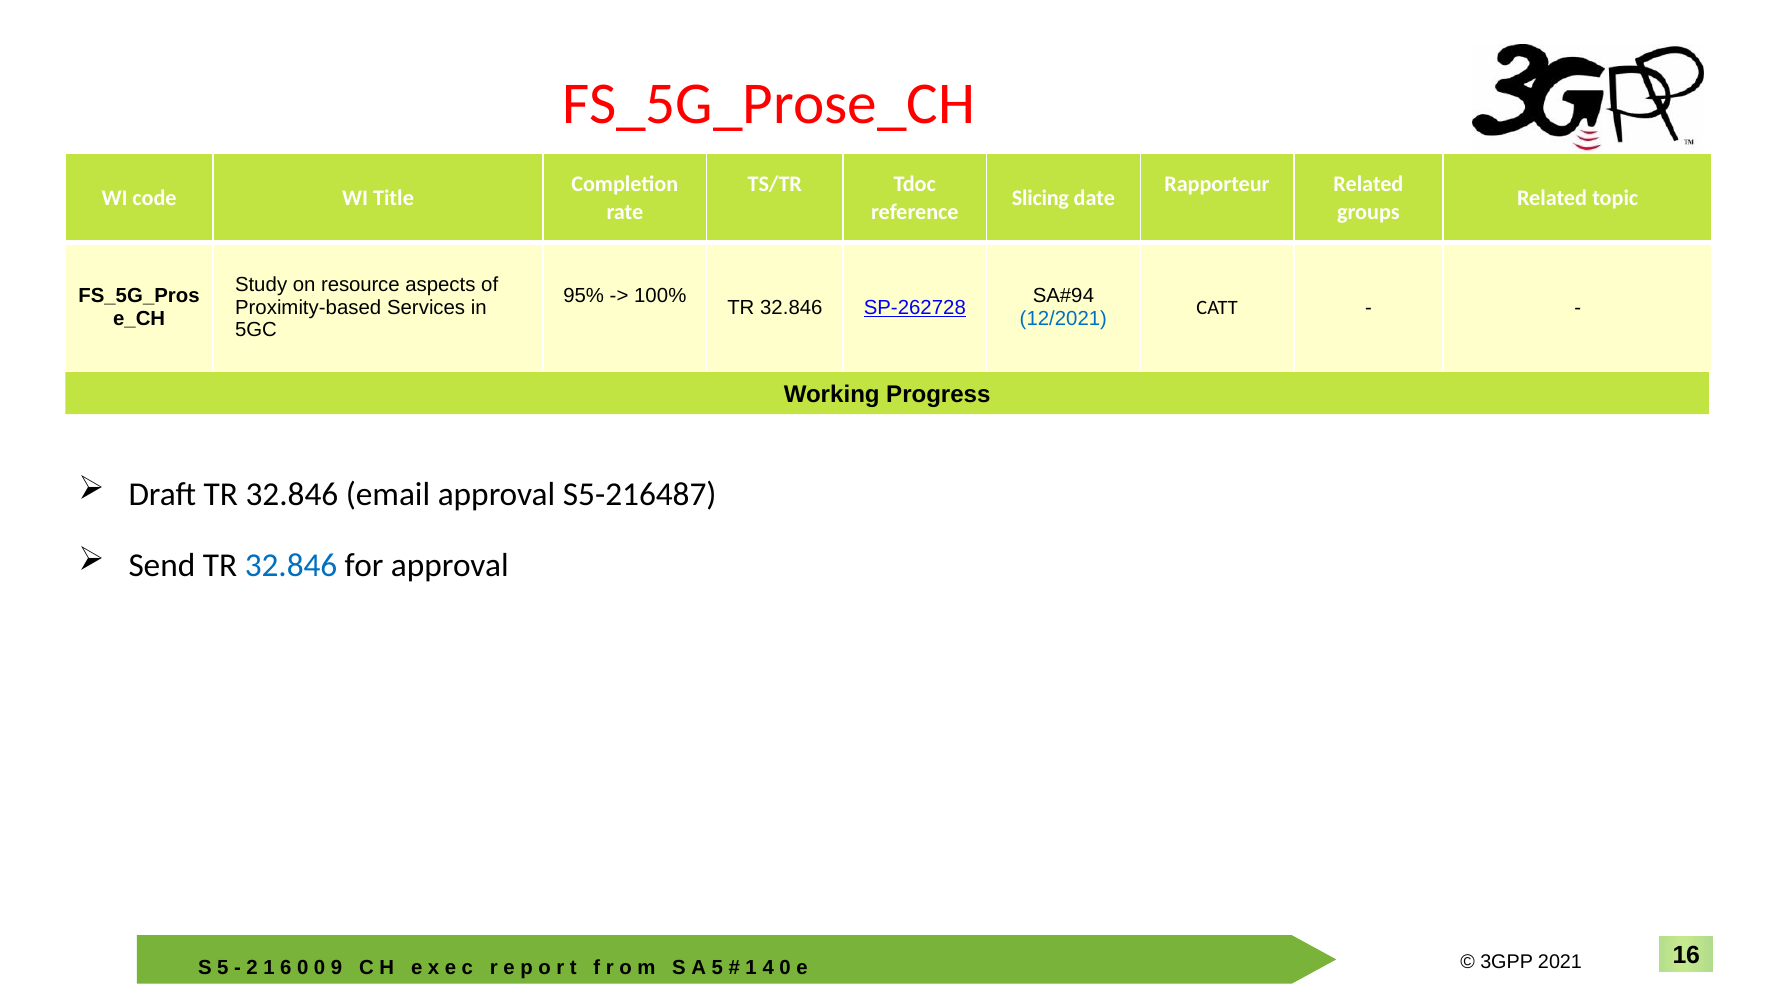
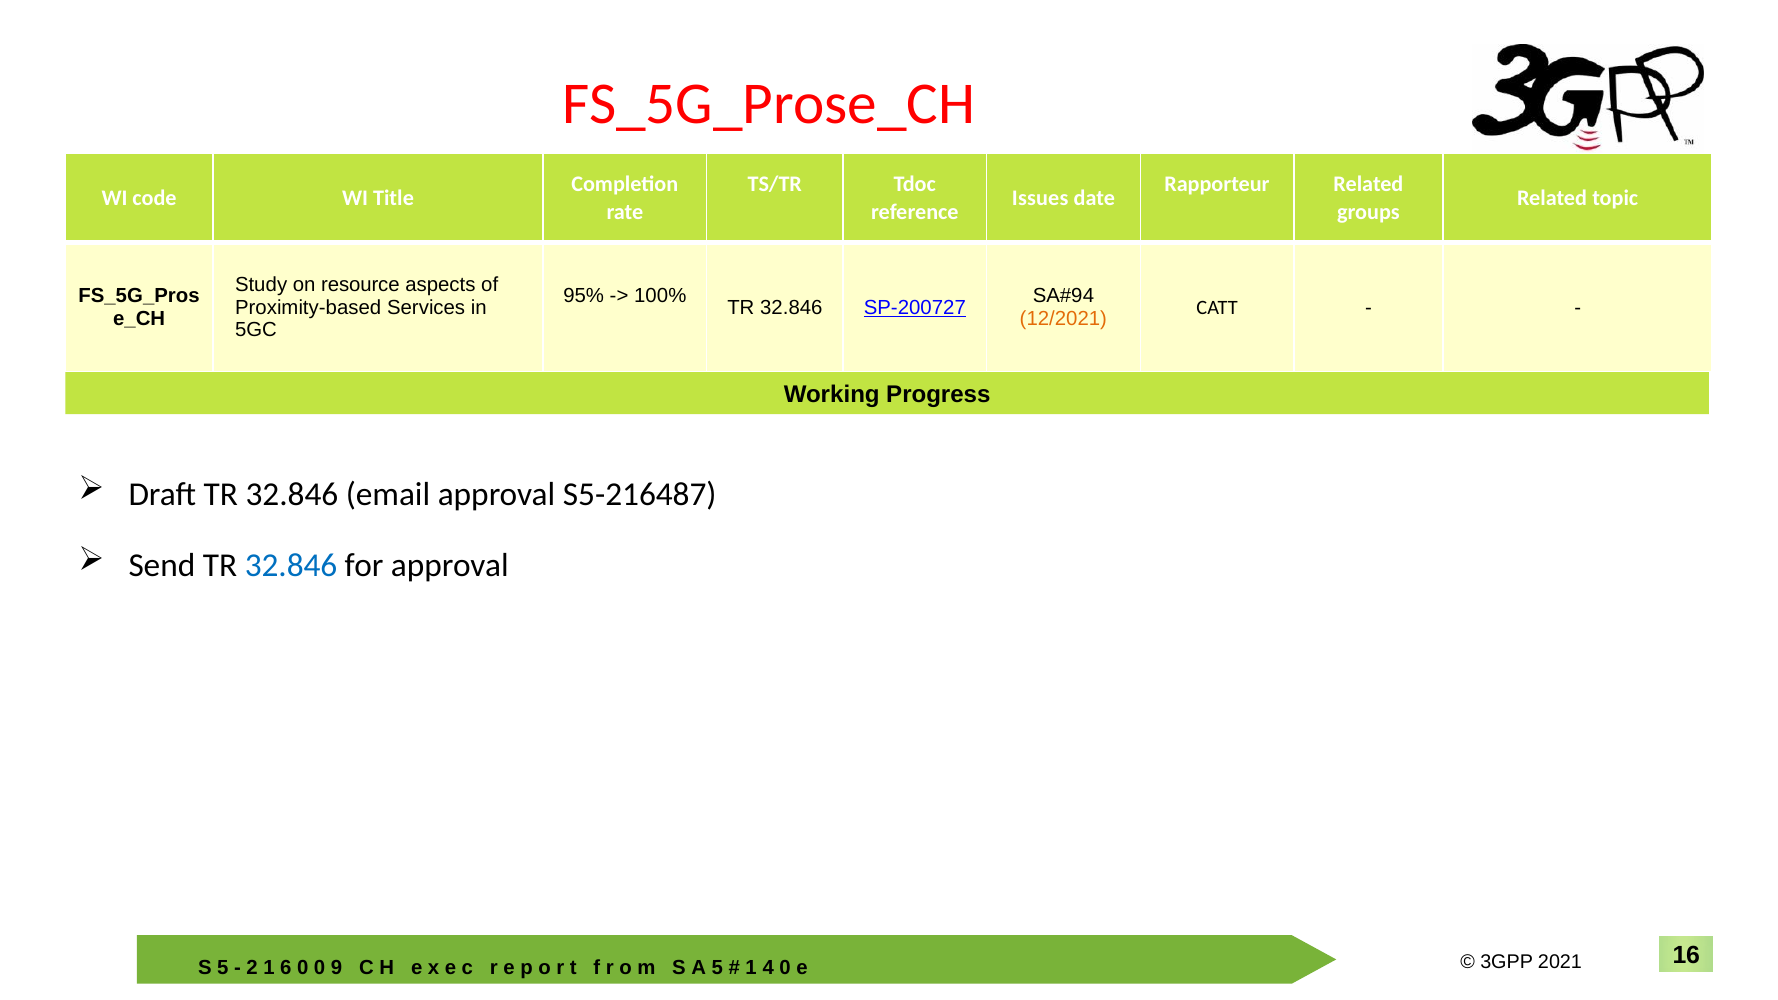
Slicing: Slicing -> Issues
SP-262728: SP-262728 -> SP-200727
12/2021 colour: blue -> orange
